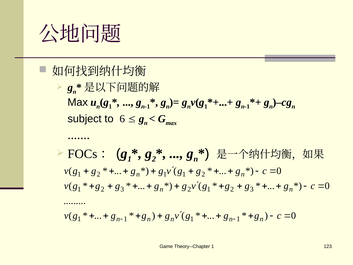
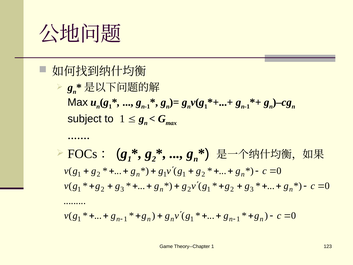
to 6: 6 -> 1
